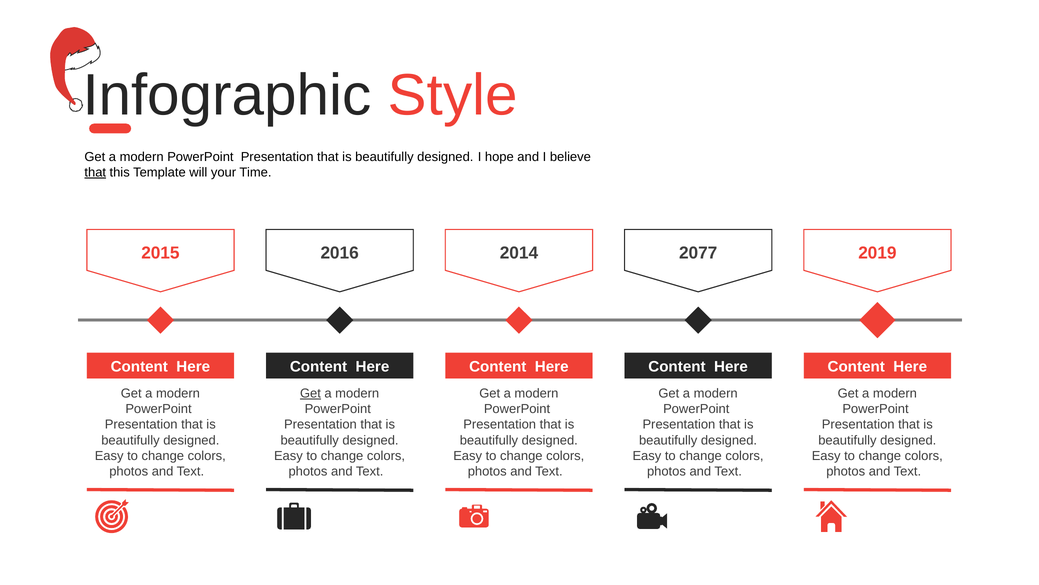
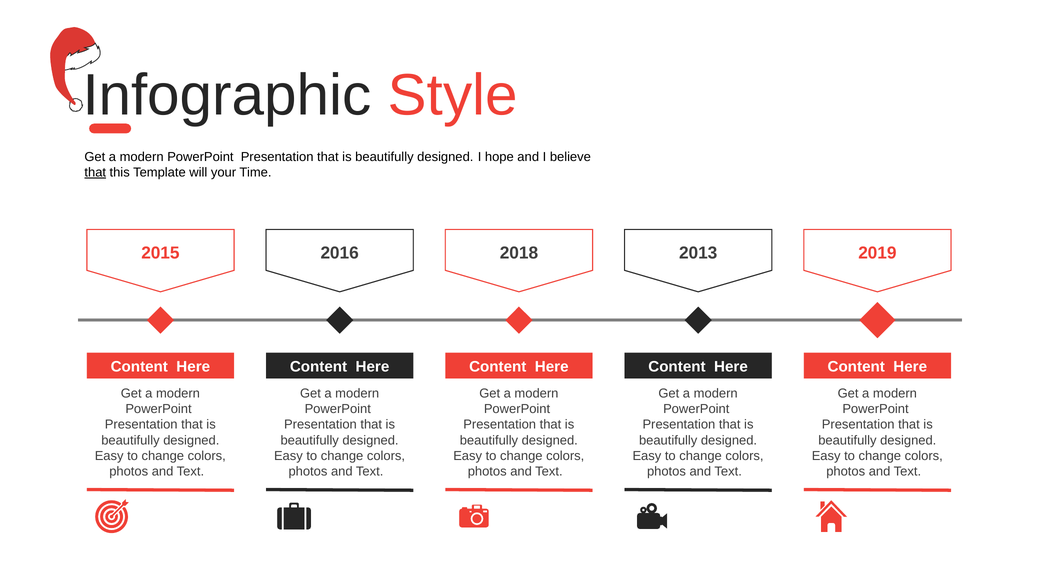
2014: 2014 -> 2018
2077: 2077 -> 2013
Get at (310, 393) underline: present -> none
